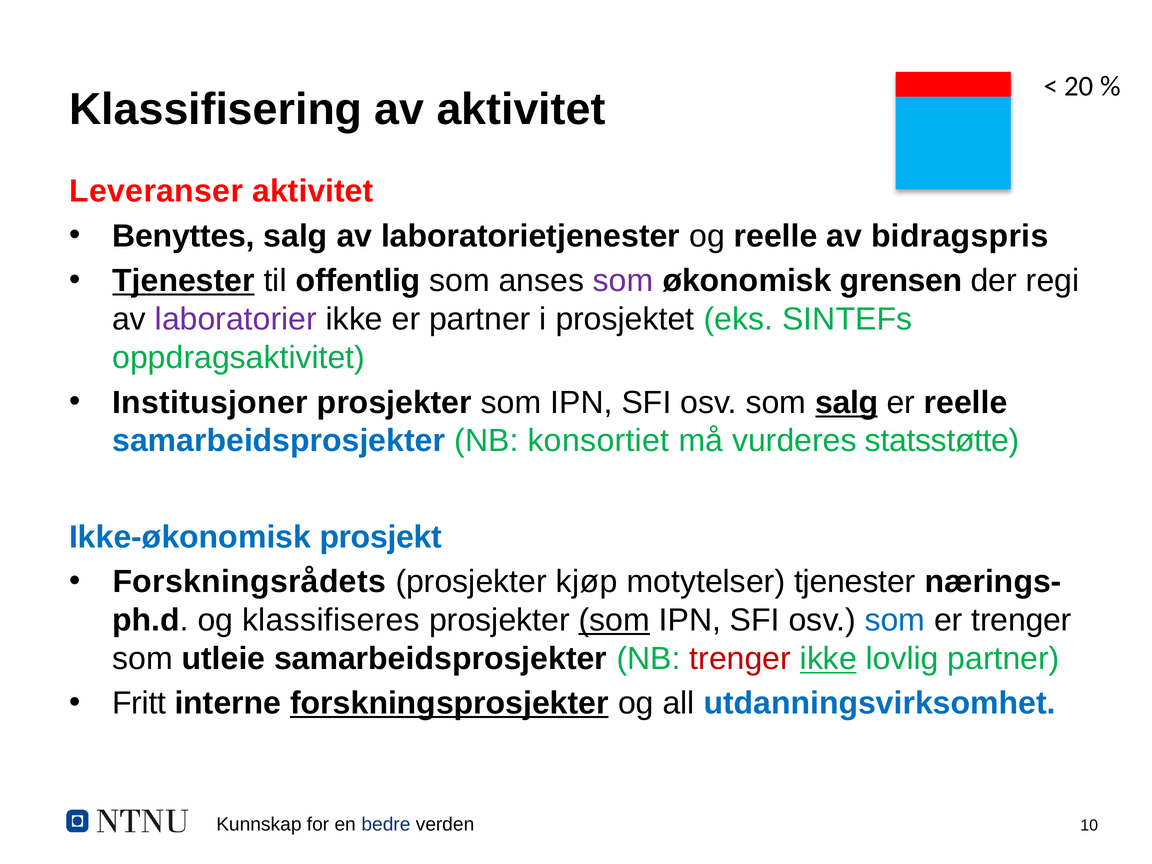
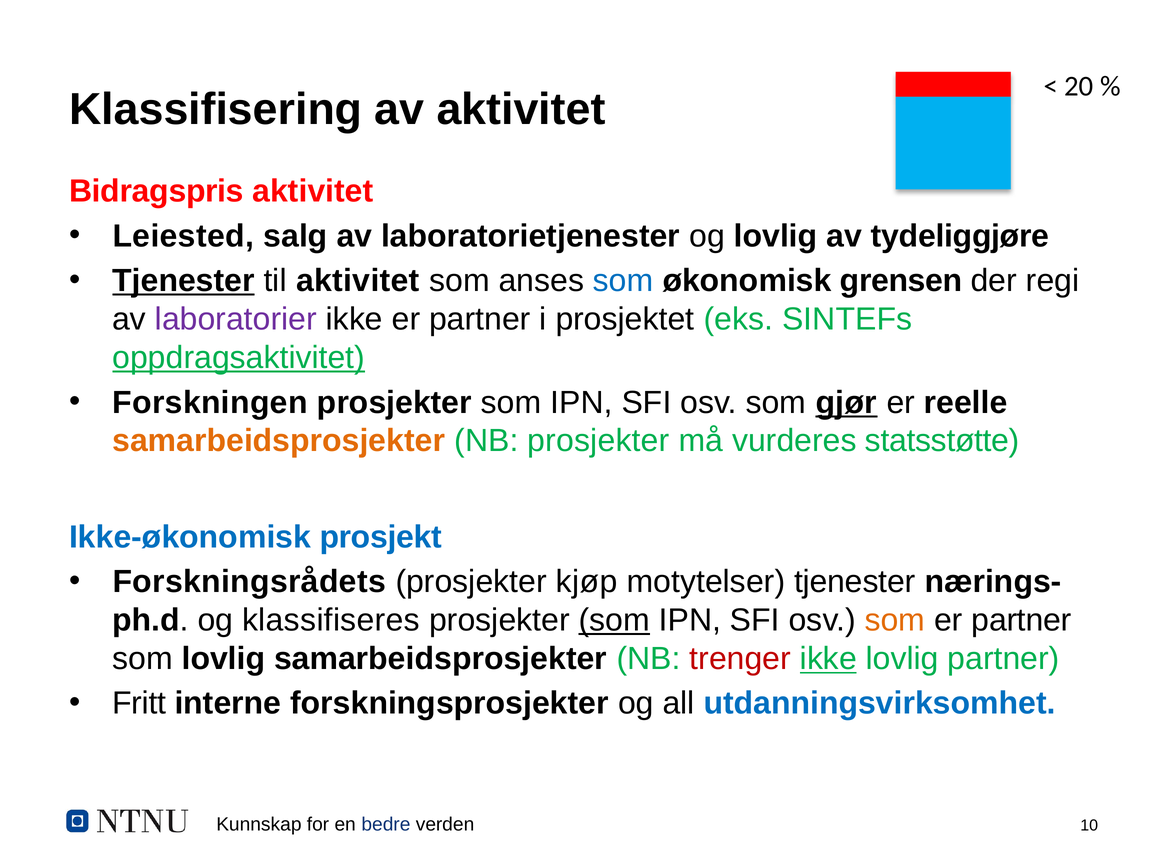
Leveranser: Leveranser -> Bidragspris
Benyttes: Benyttes -> Leiested
og reelle: reelle -> lovlig
bidragspris: bidragspris -> tydeliggjøre
til offentlig: offentlig -> aktivitet
som at (623, 281) colour: purple -> blue
oppdragsaktivitet underline: none -> present
Institusjoner: Institusjoner -> Forskningen
som salg: salg -> gjør
samarbeidsprosjekter at (279, 441) colour: blue -> orange
NB konsortiet: konsortiet -> prosjekter
som at (895, 620) colour: blue -> orange
trenger at (1021, 620): trenger -> partner
som utleie: utleie -> lovlig
forskningsprosjekter underline: present -> none
